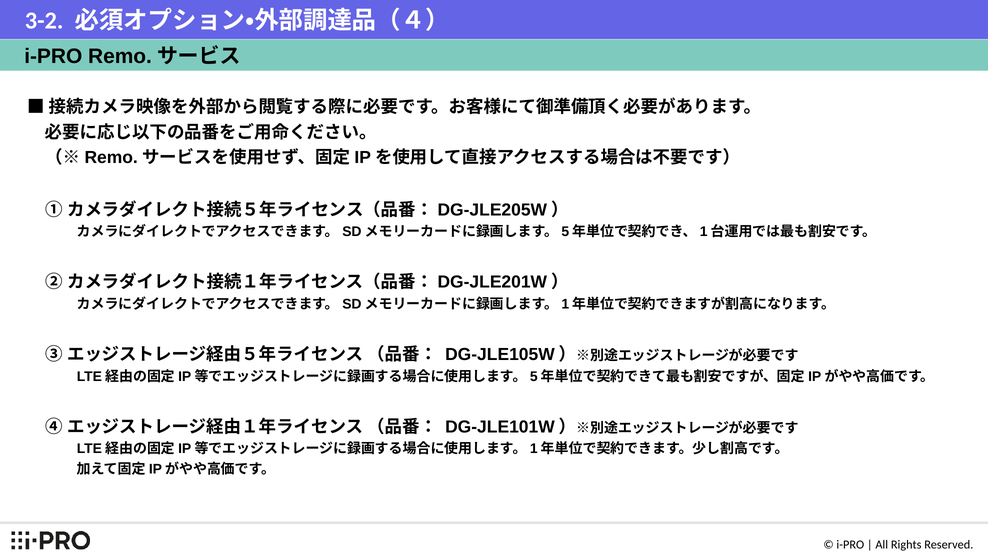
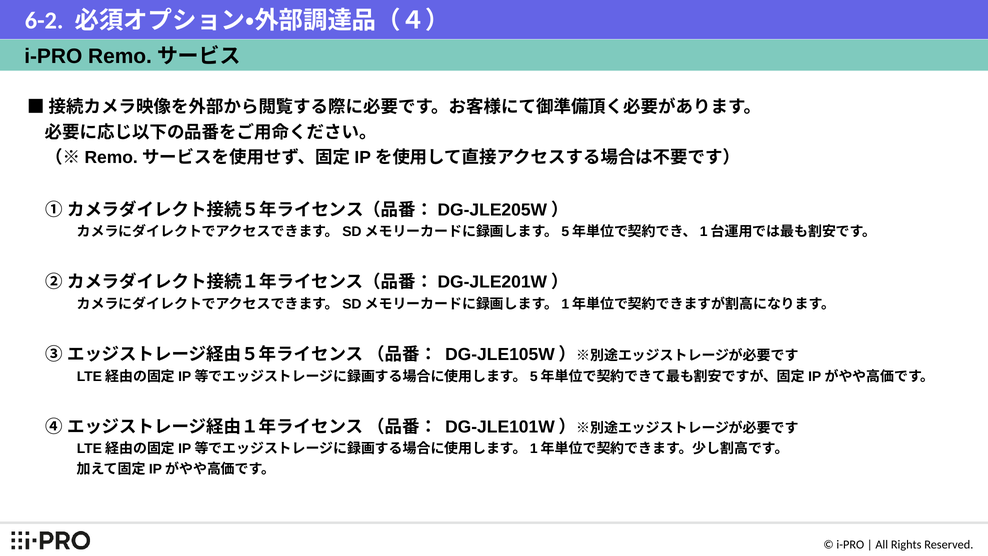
3-2: 3-2 -> 6-2
